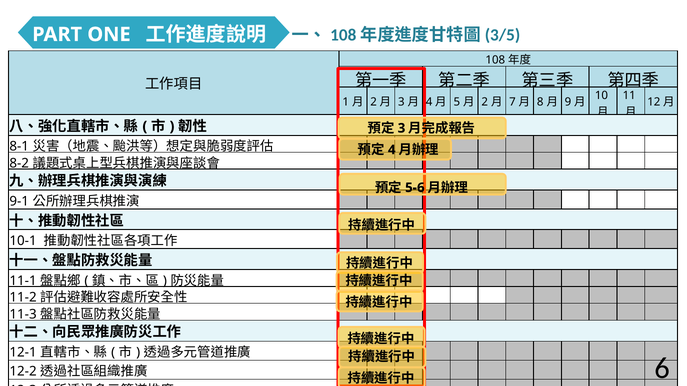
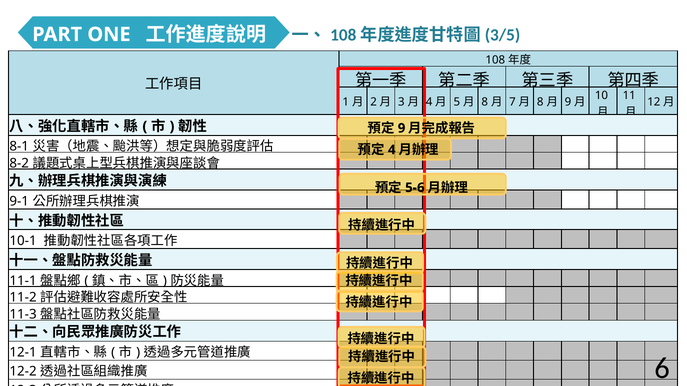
2 at (485, 102): 2 -> 8
3 at (402, 128): 3 -> 9
